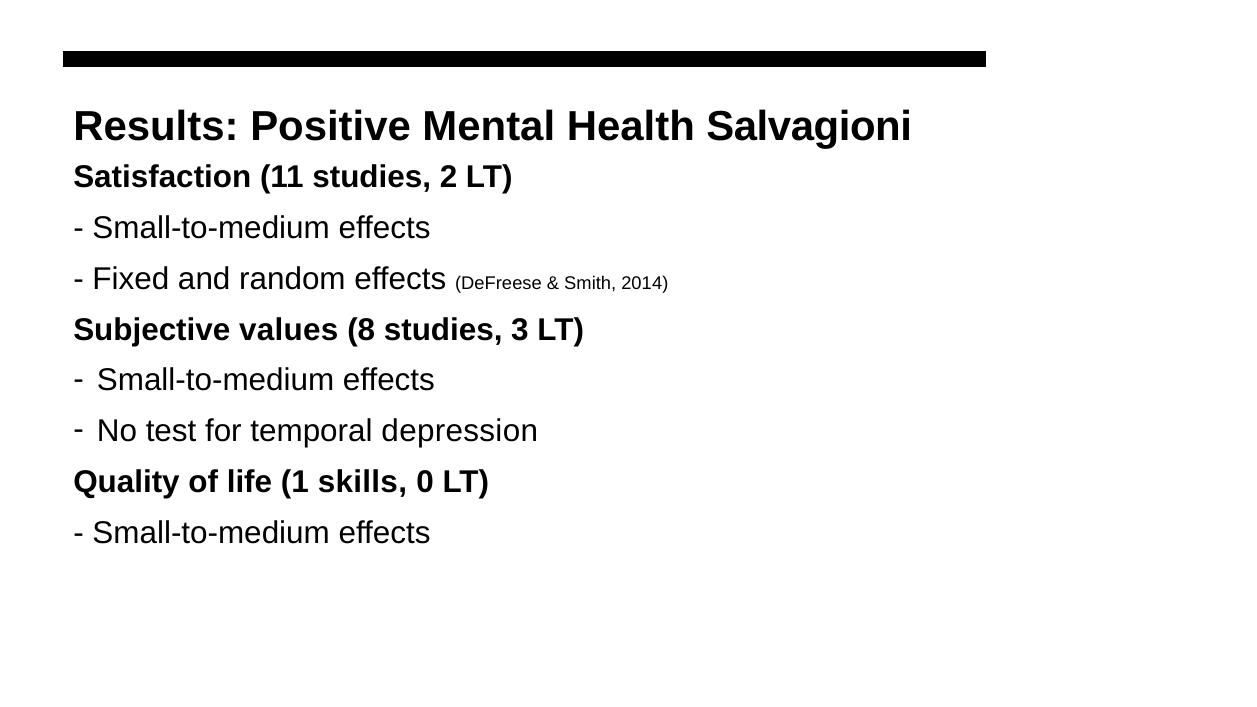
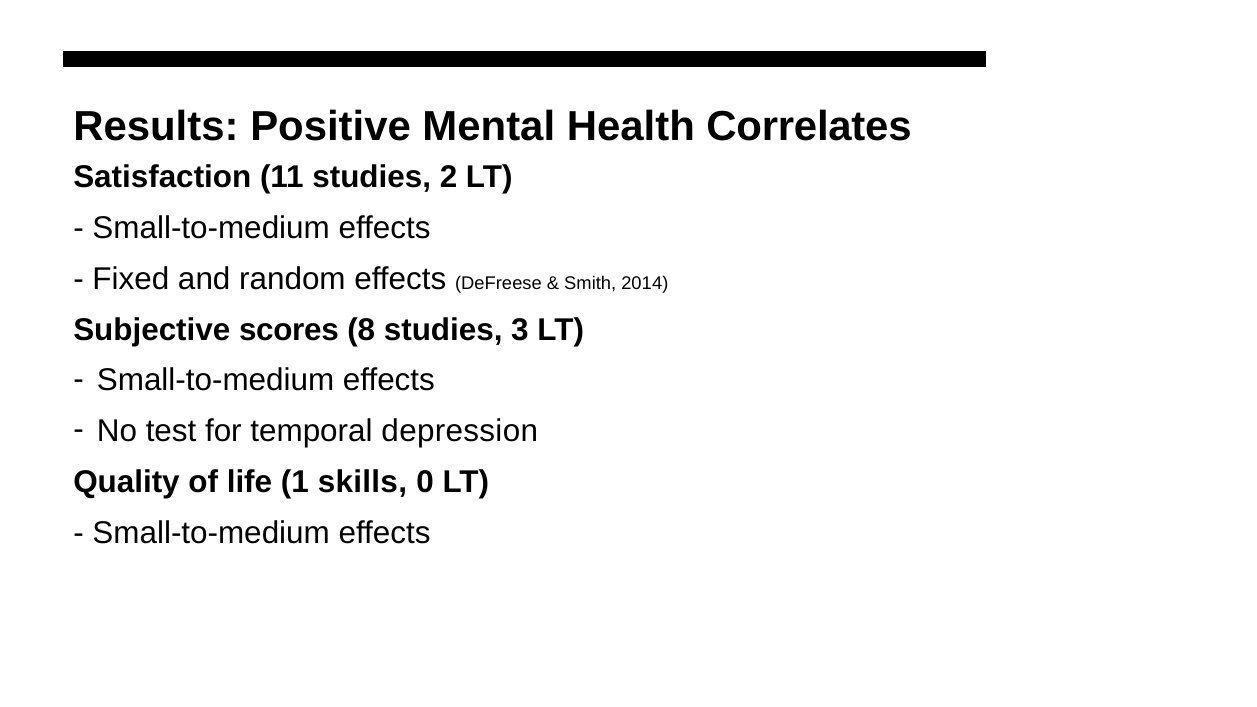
Salvagioni: Salvagioni -> Correlates
values: values -> scores
